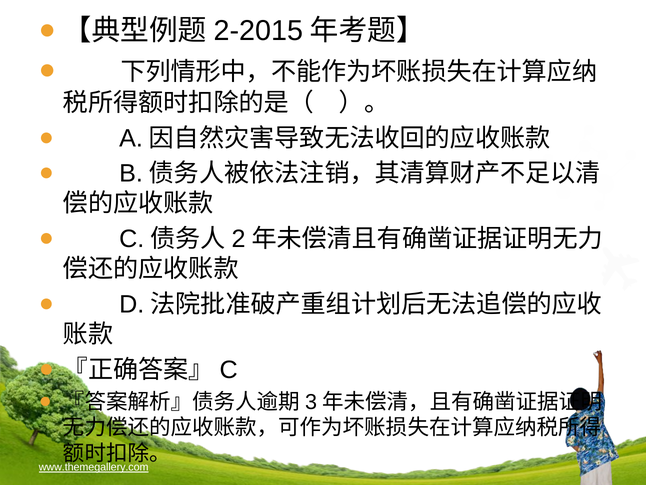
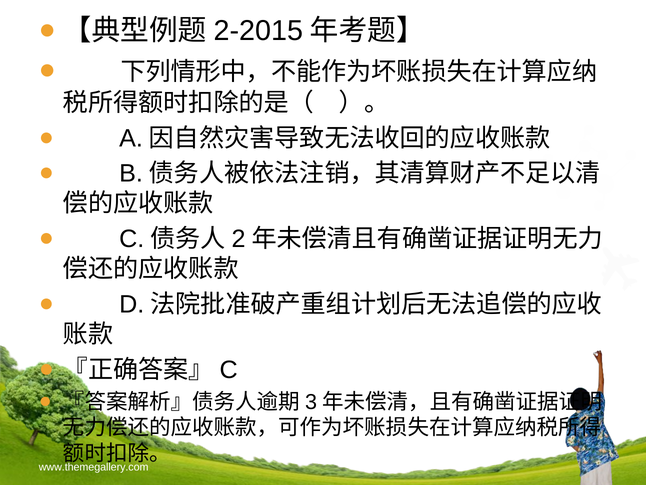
www.themegallery.com underline: present -> none
